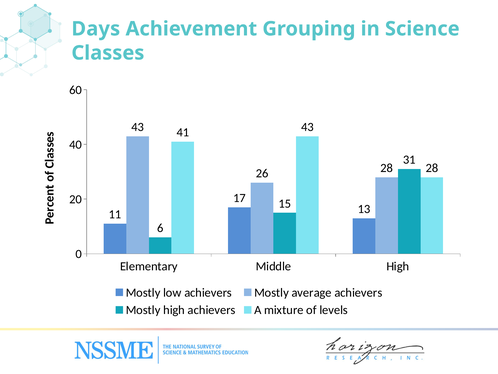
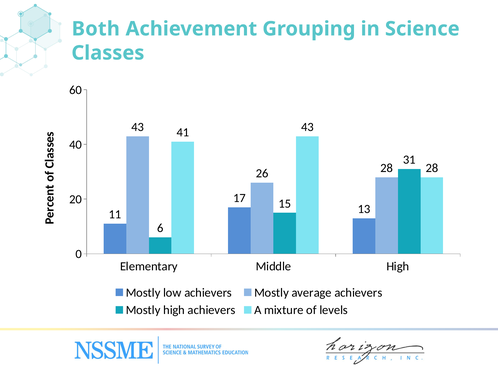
Days: Days -> Both
